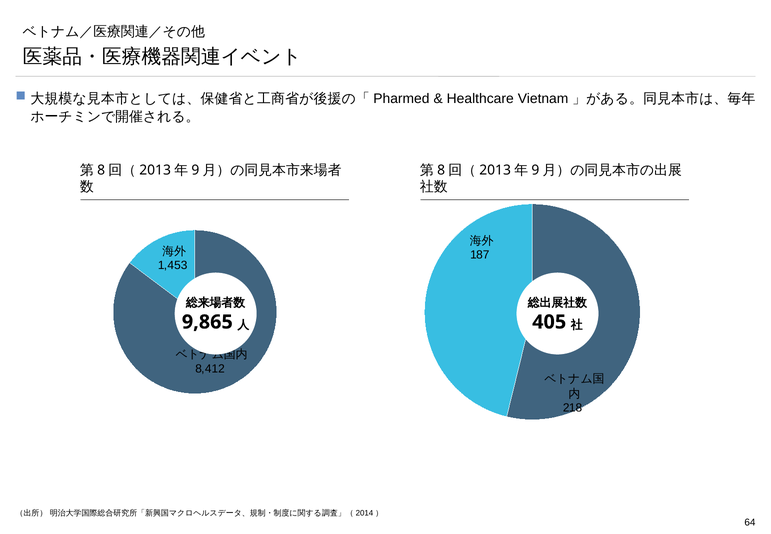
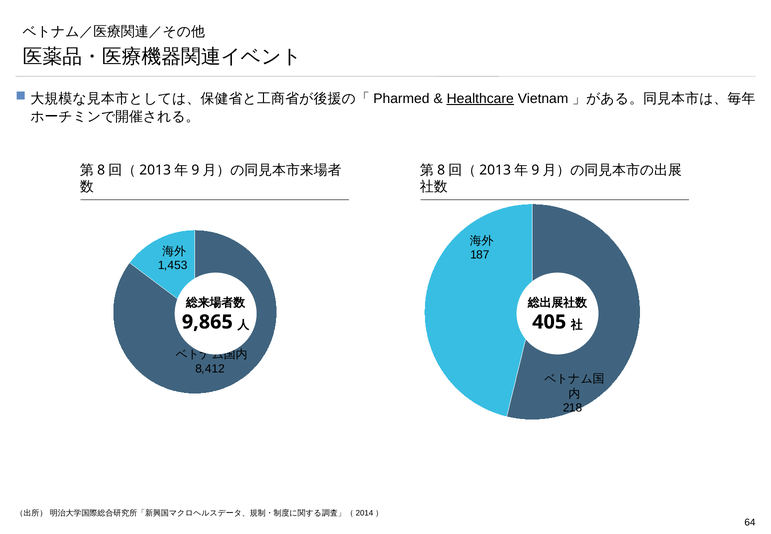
Healthcare underline: none -> present
